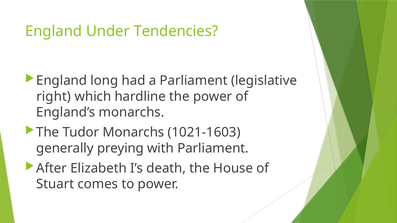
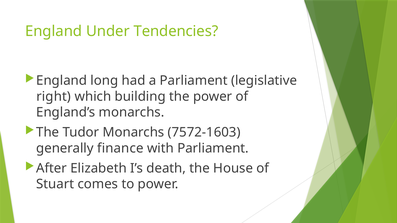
hardline: hardline -> building
1021-1603: 1021-1603 -> 7572-1603
preying: preying -> finance
